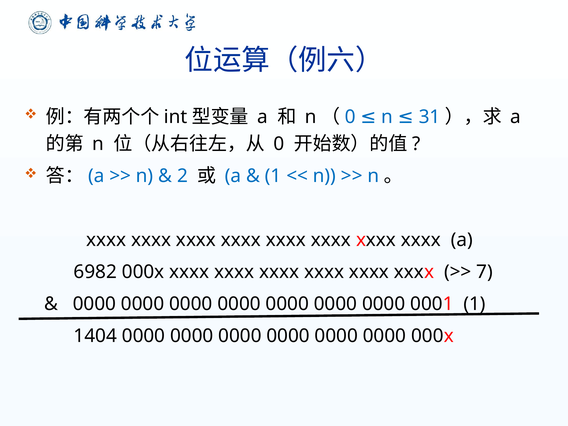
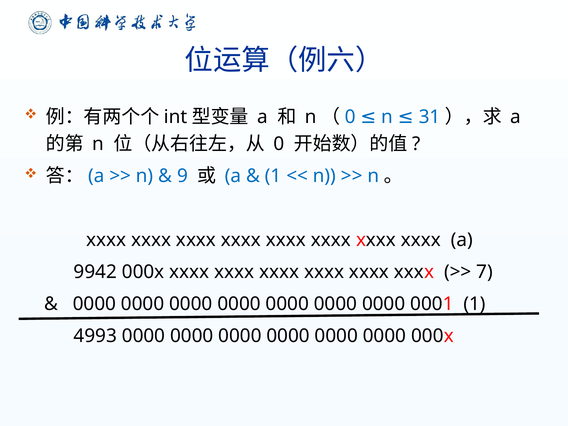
2: 2 -> 9
6982: 6982 -> 9942
1404: 1404 -> 4993
